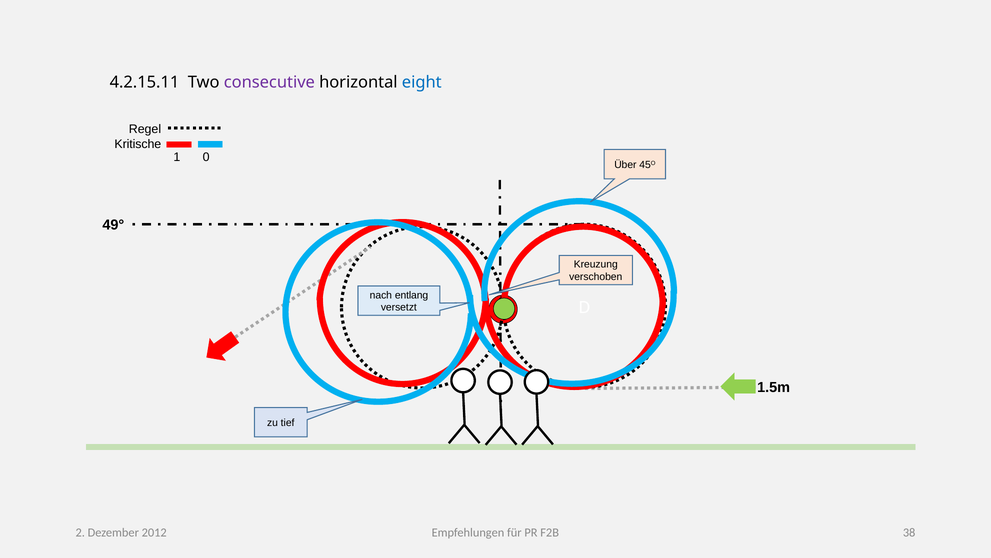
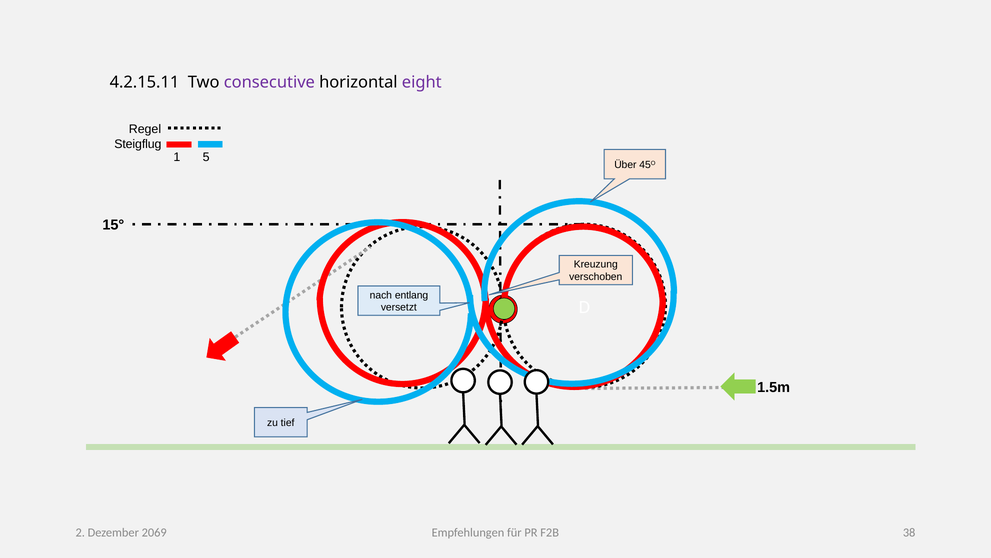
eight colour: blue -> purple
Kritische: Kritische -> Steigflug
0: 0 -> 5
49°: 49° -> 15°
2012: 2012 -> 2069
